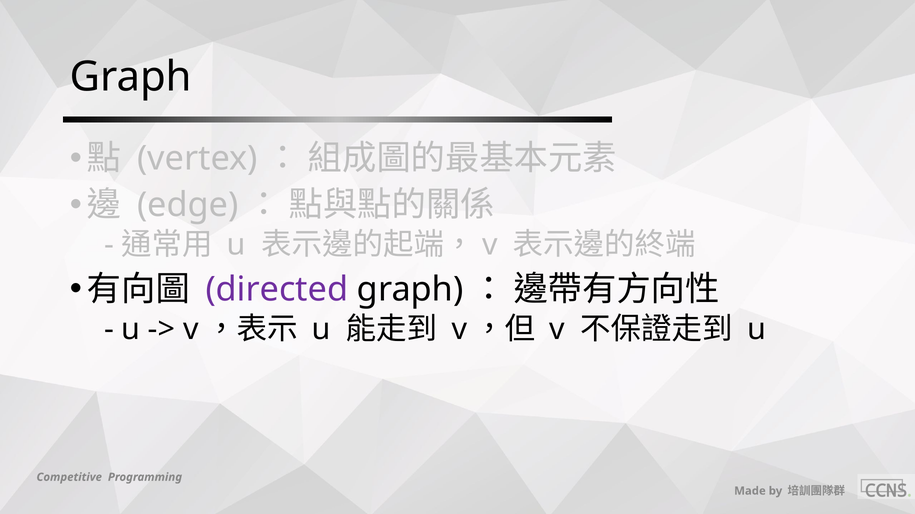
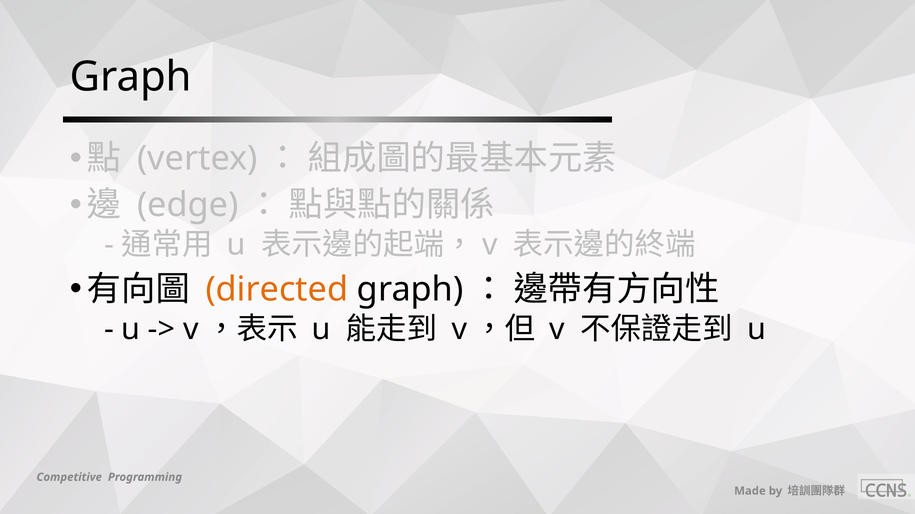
directed colour: purple -> orange
